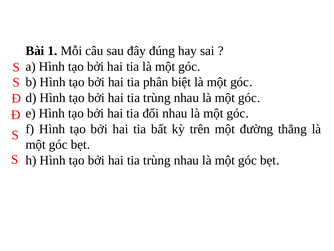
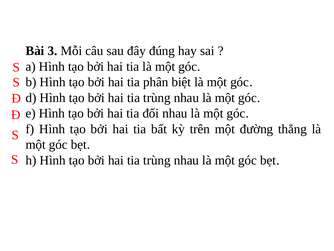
1: 1 -> 3
